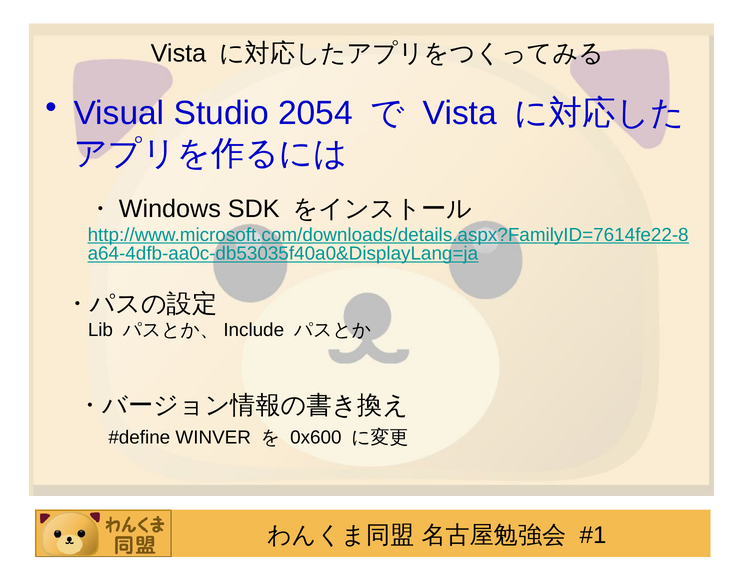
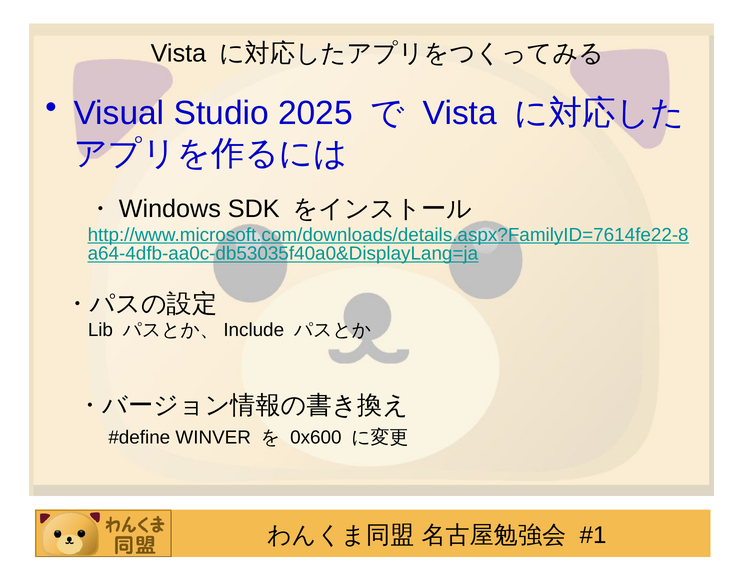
2054: 2054 -> 2025
